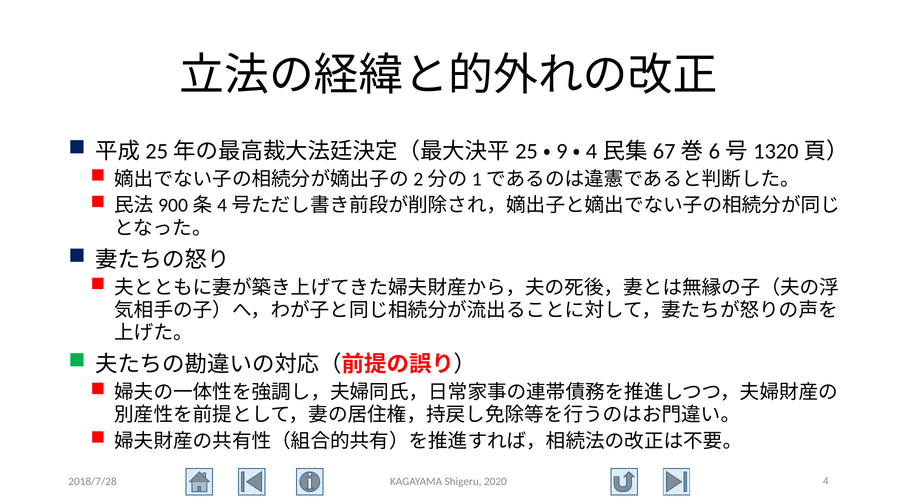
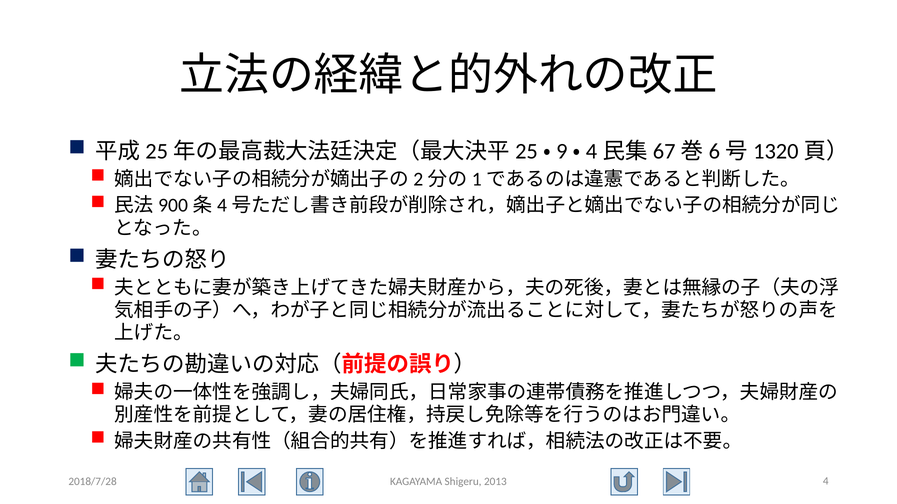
2020: 2020 -> 2013
